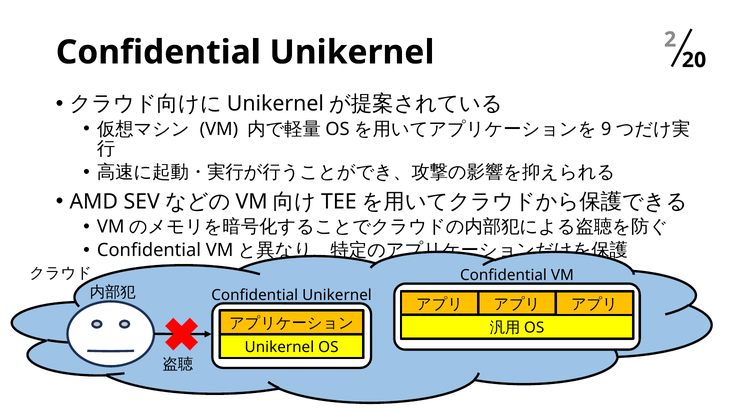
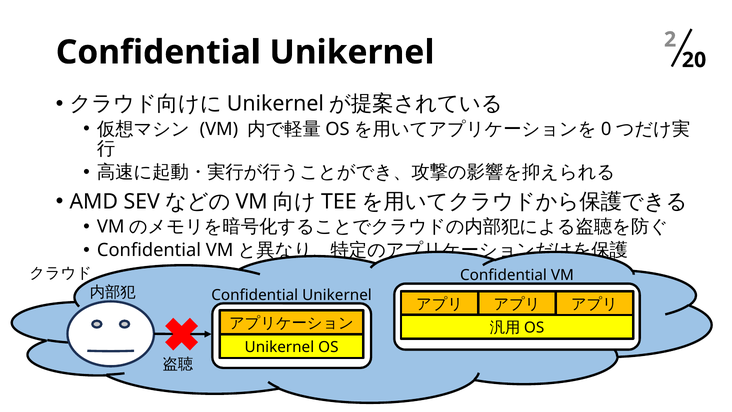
9: 9 -> 0
